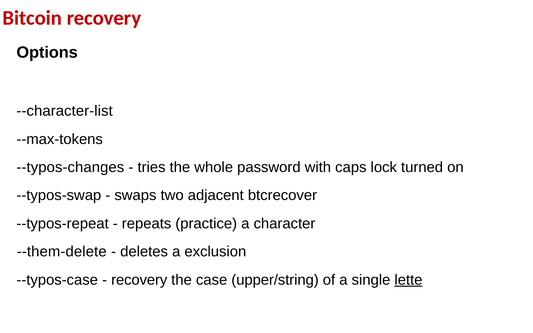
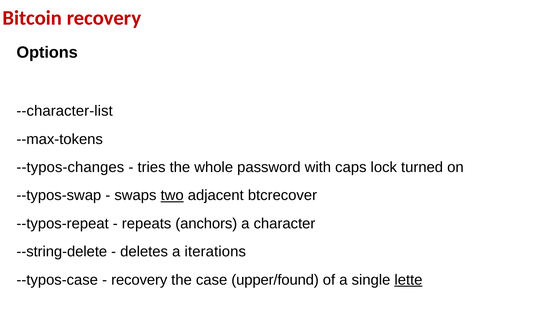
two underline: none -> present
practice: practice -> anchors
--them-delete: --them-delete -> --string-delete
exclusion: exclusion -> iterations
upper/string: upper/string -> upper/found
